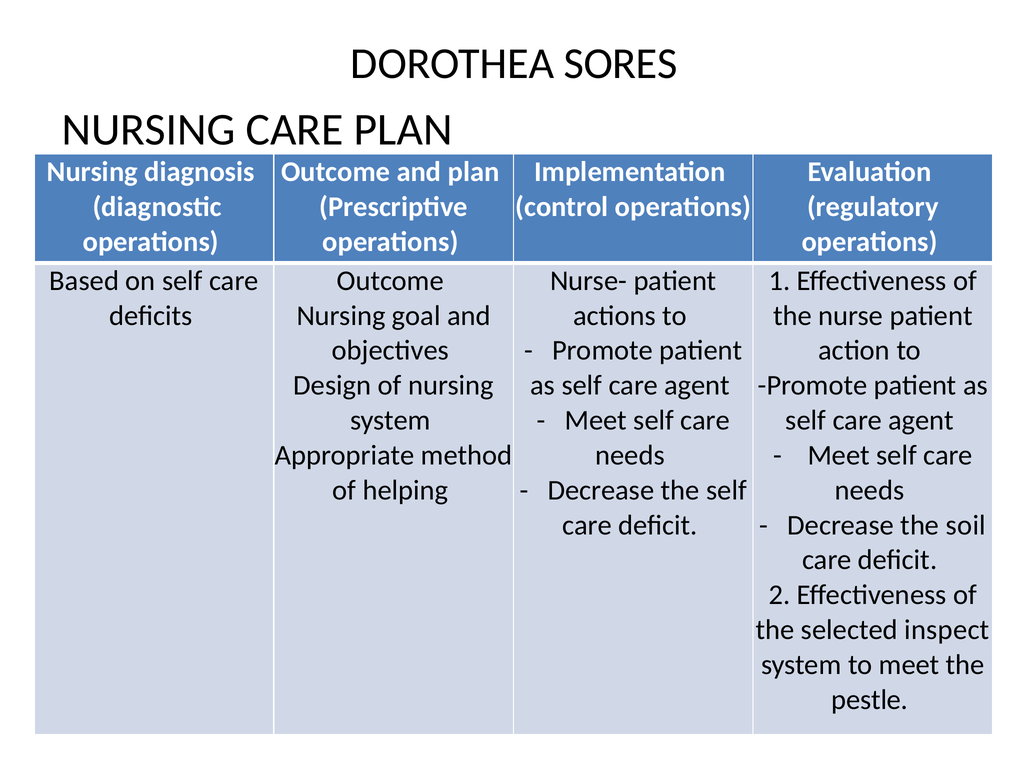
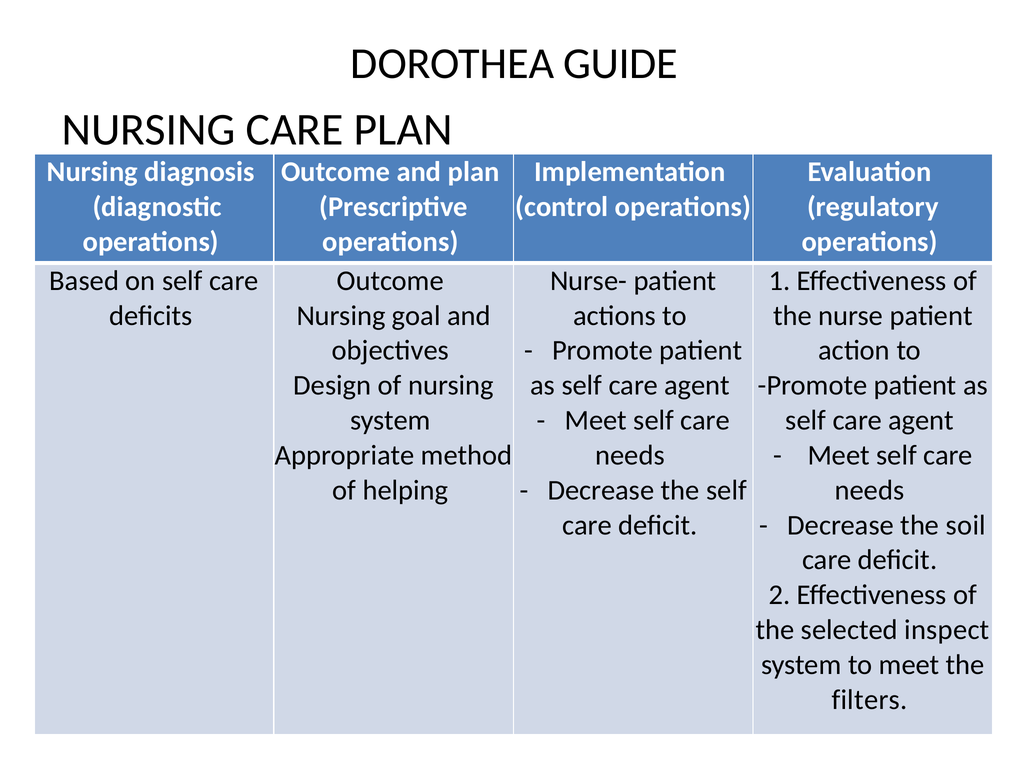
SORES: SORES -> GUIDE
pestle: pestle -> filters
